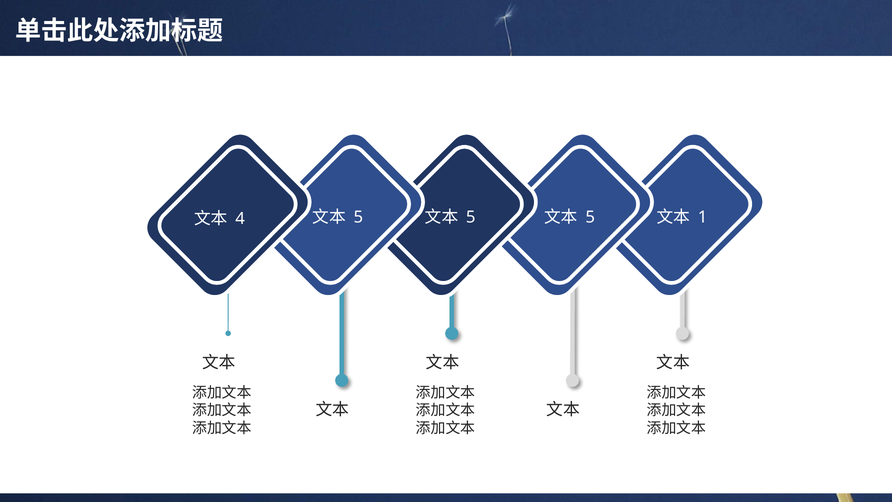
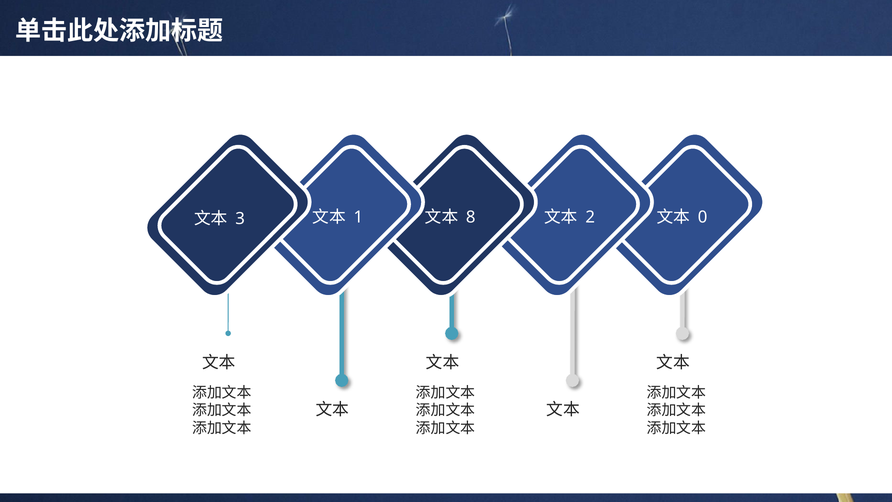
5 at (358, 217): 5 -> 1
5 at (471, 217): 5 -> 8
5 at (590, 217): 5 -> 2
1: 1 -> 0
4: 4 -> 3
